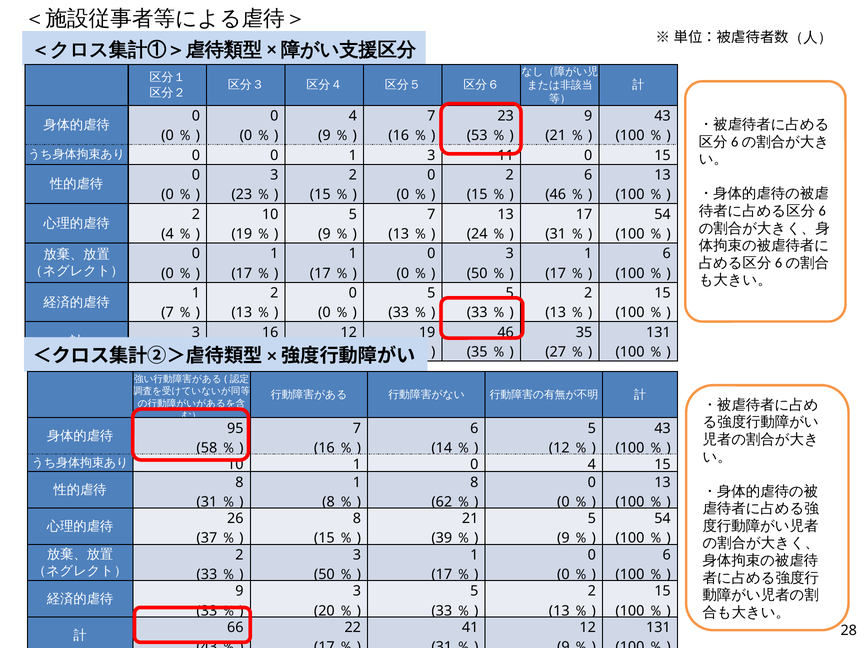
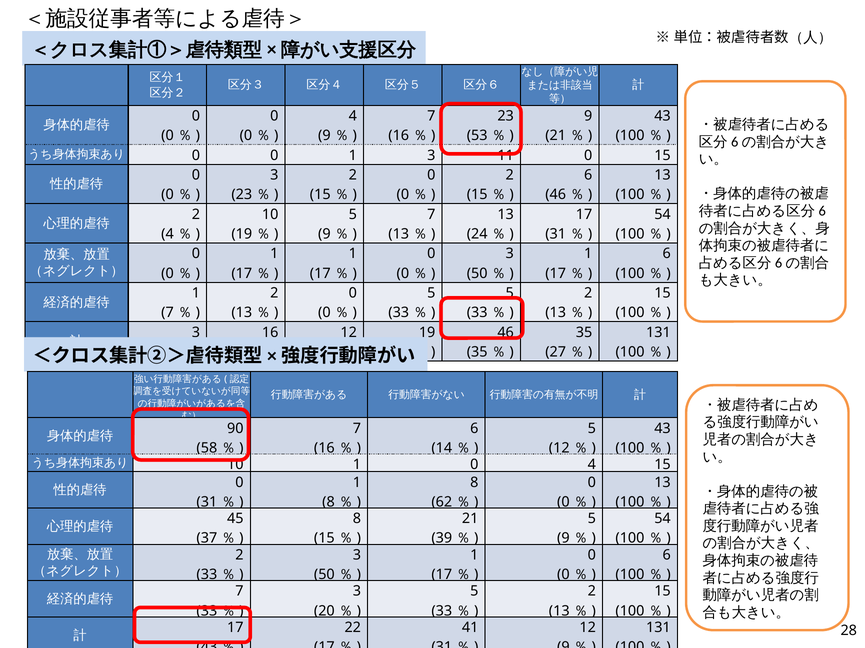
95: 95 -> 90
8 at (239, 483): 8 -> 0
26: 26 -> 45
9 at (239, 592): 9 -> 7
66 at (235, 628): 66 -> 17
